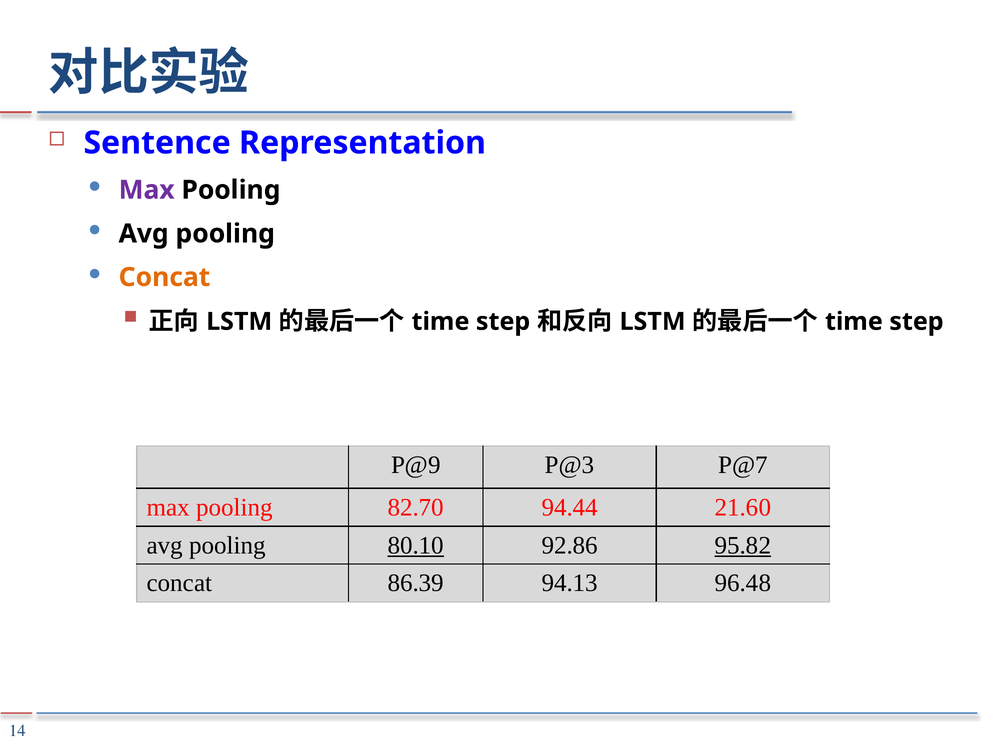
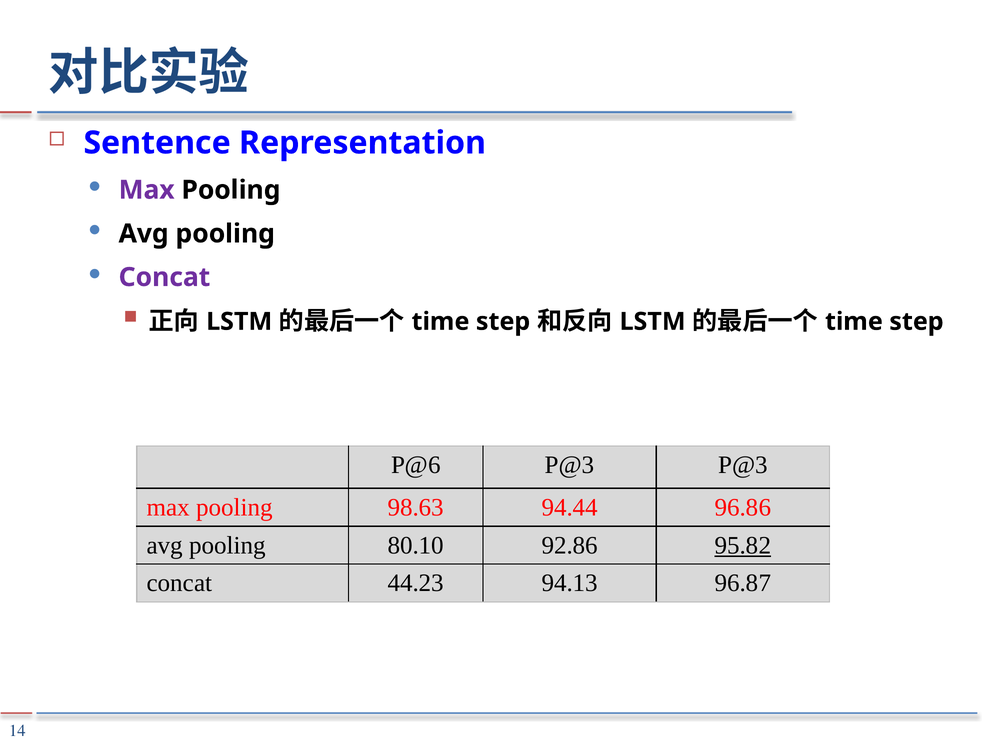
Concat at (164, 277) colour: orange -> purple
P@9: P@9 -> P@6
P@3 P@7: P@7 -> P@3
82.70: 82.70 -> 98.63
21.60: 21.60 -> 96.86
80.10 underline: present -> none
86.39: 86.39 -> 44.23
96.48: 96.48 -> 96.87
